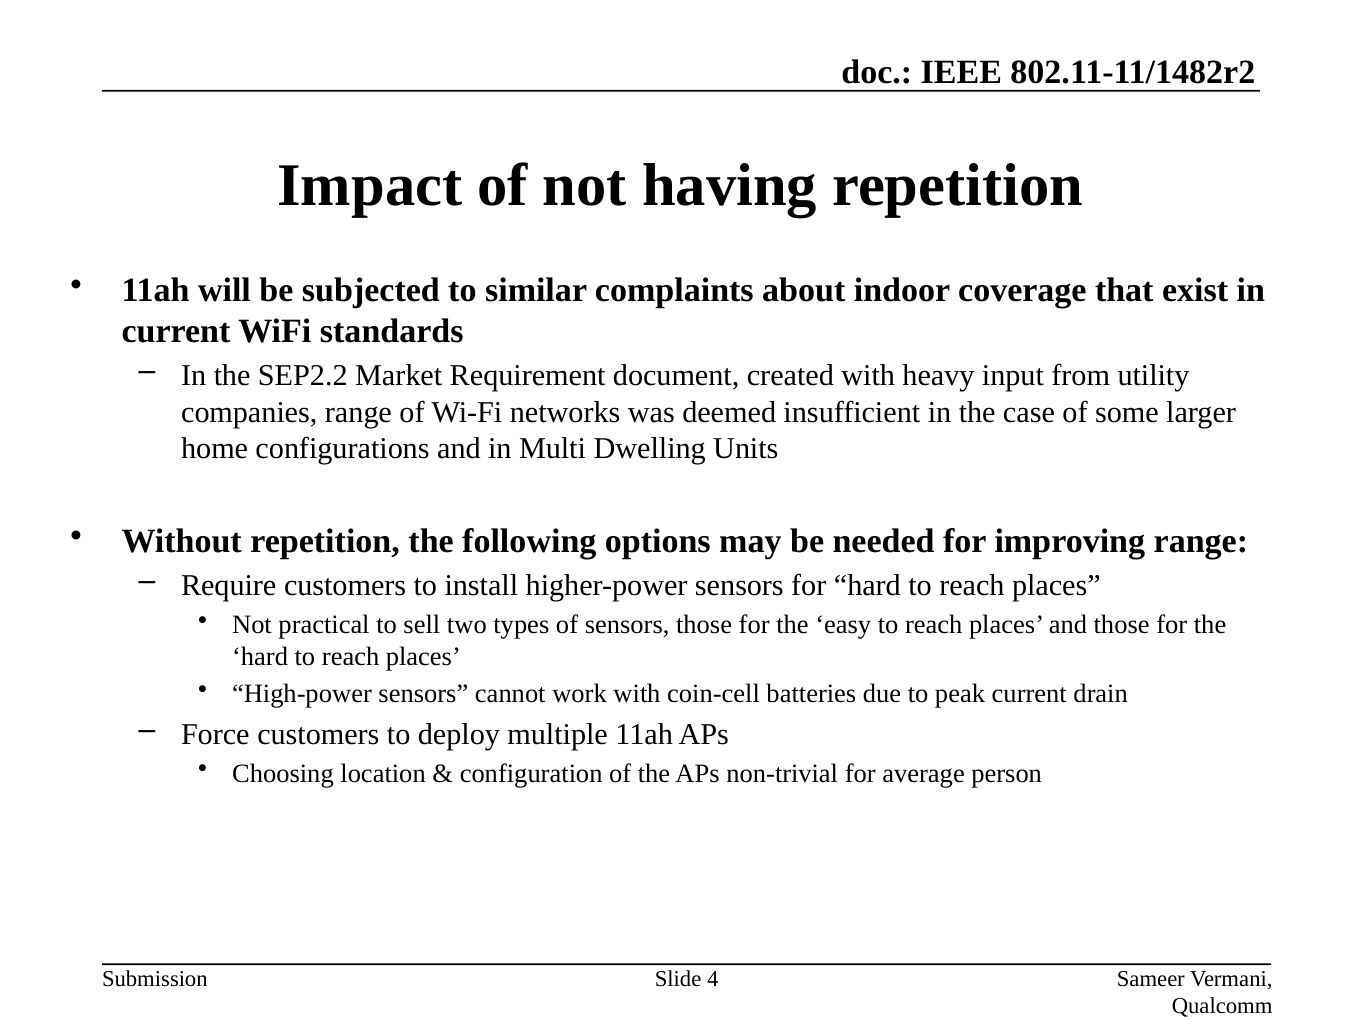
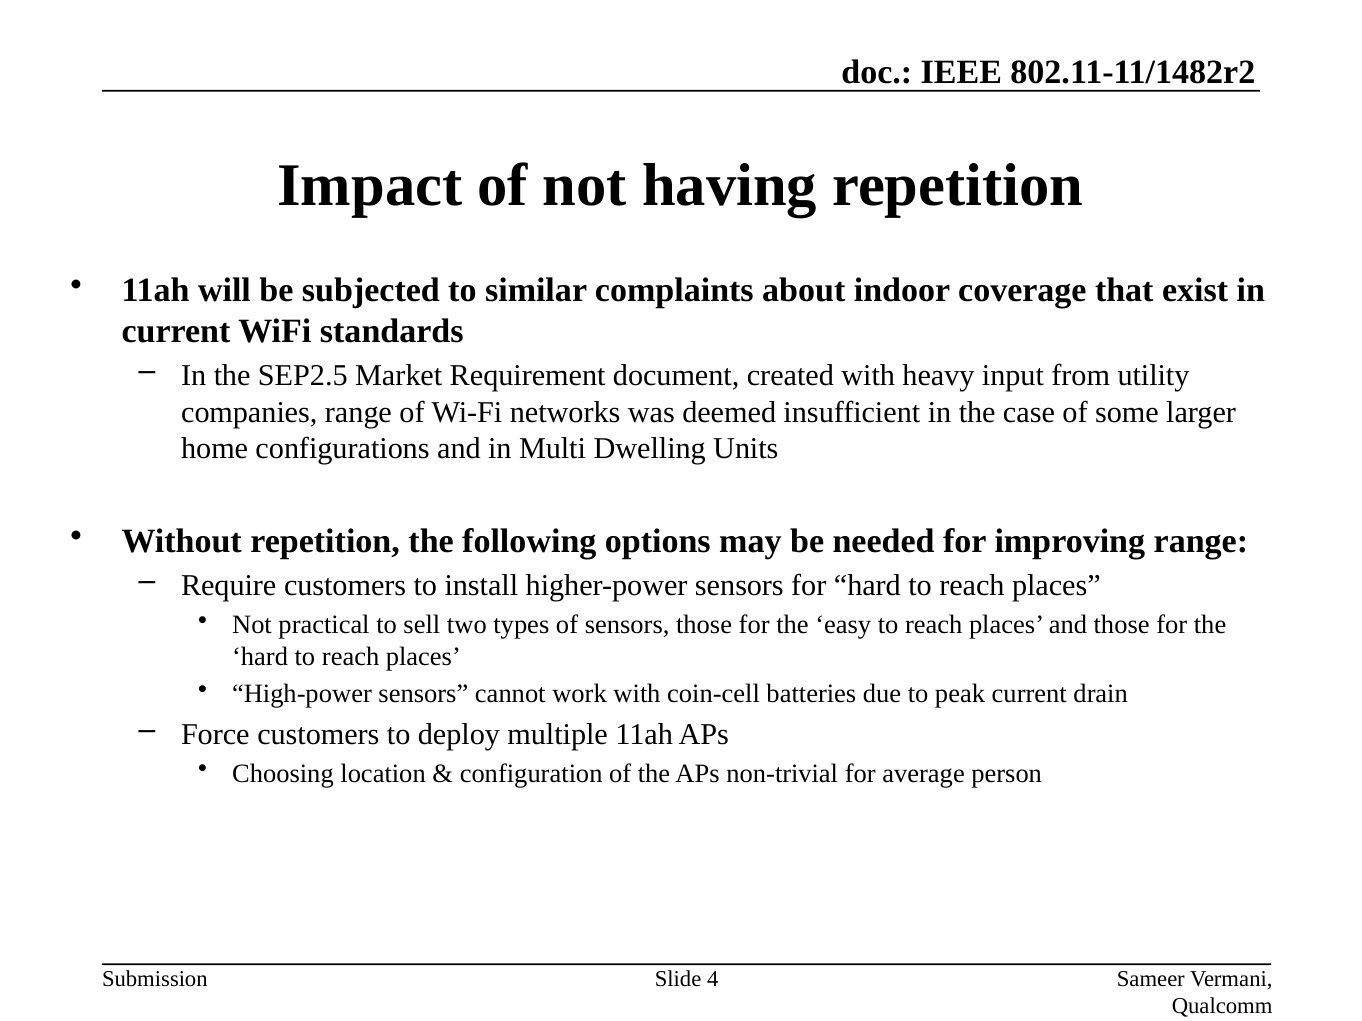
SEP2.2: SEP2.2 -> SEP2.5
